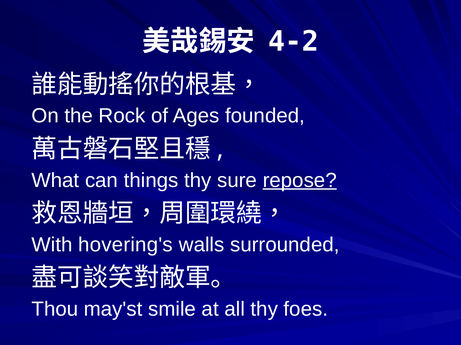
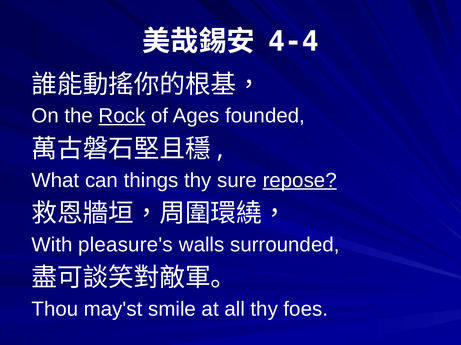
4-2: 4-2 -> 4-4
Rock underline: none -> present
hovering's: hovering's -> pleasure's
